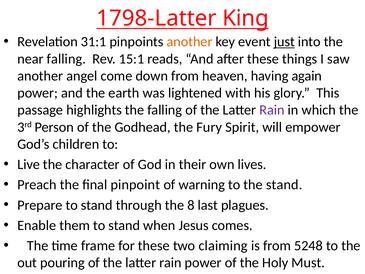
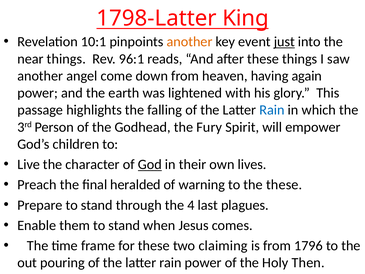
31:1: 31:1 -> 10:1
near falling: falling -> things
15:1: 15:1 -> 96:1
Rain at (272, 110) colour: purple -> blue
God underline: none -> present
pinpoint: pinpoint -> heralded
the stand: stand -> these
8: 8 -> 4
5248: 5248 -> 1796
Must: Must -> Then
